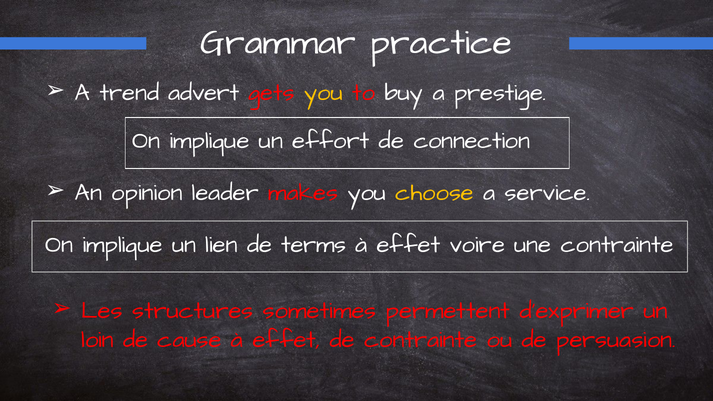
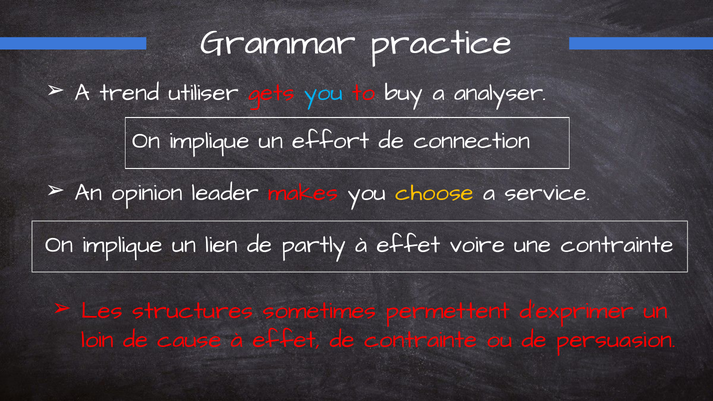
advert: advert -> utiliser
you at (324, 93) colour: yellow -> light blue
prestige: prestige -> analyser
terms: terms -> partly
